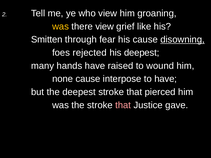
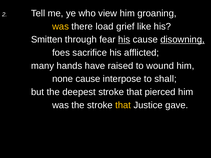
there view: view -> load
his at (124, 40) underline: none -> present
rejected: rejected -> sacrifice
his deepest: deepest -> afflicted
to have: have -> shall
that at (123, 105) colour: pink -> yellow
